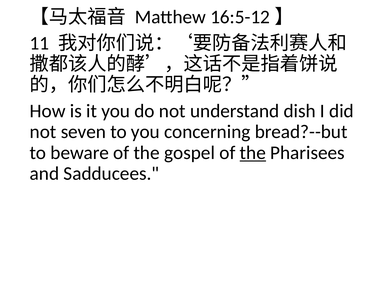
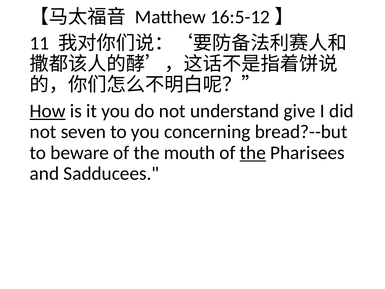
How underline: none -> present
dish: dish -> give
gospel: gospel -> mouth
